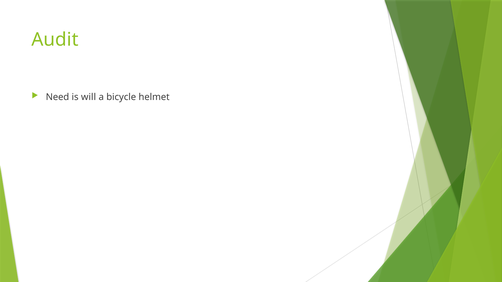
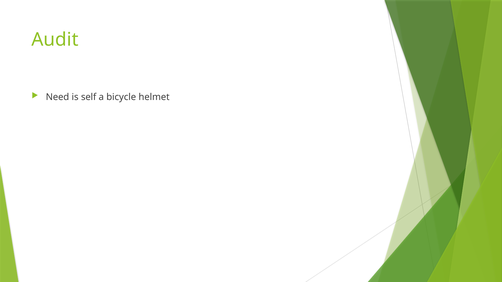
will: will -> self
